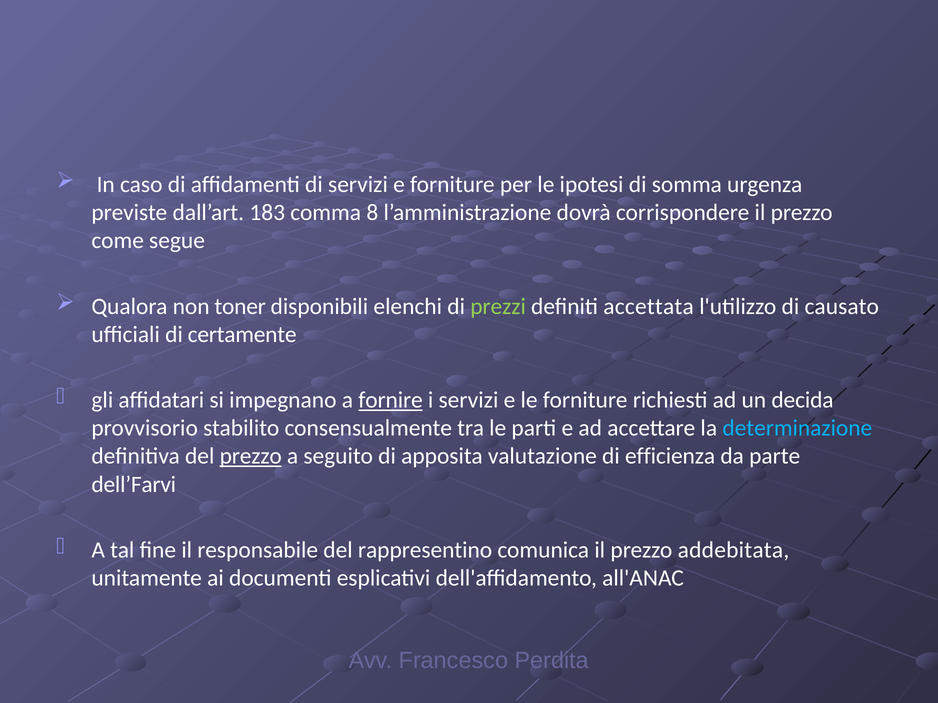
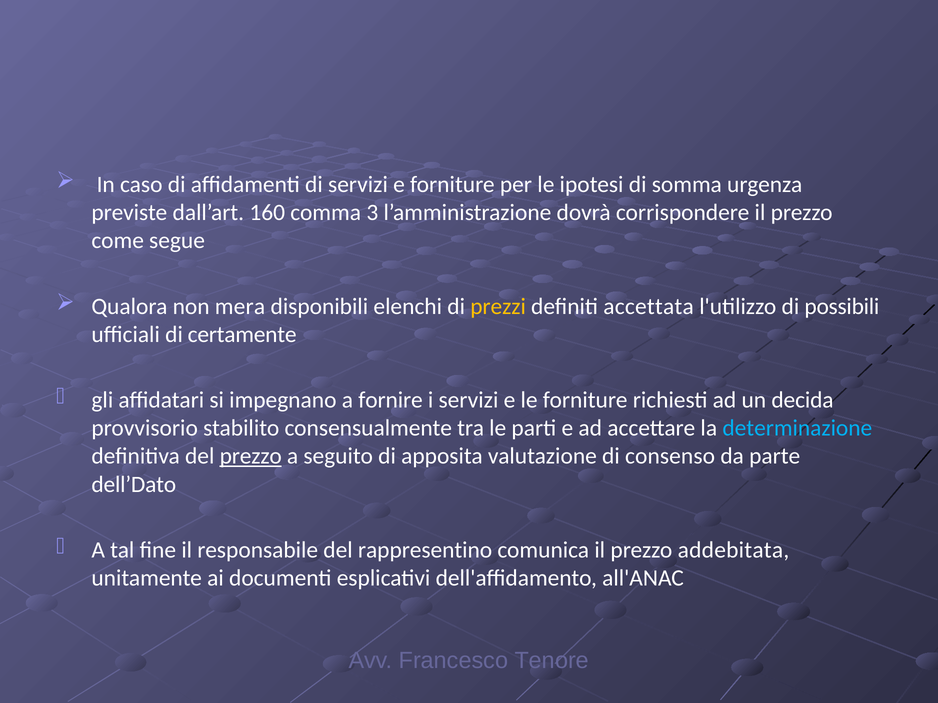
183: 183 -> 160
8: 8 -> 3
toner: toner -> mera
prezzi colour: light green -> yellow
causato: causato -> possibili
fornire underline: present -> none
efficienza: efficienza -> consenso
dell’Farvi: dell’Farvi -> dell’Dato
Perdita: Perdita -> Tenore
